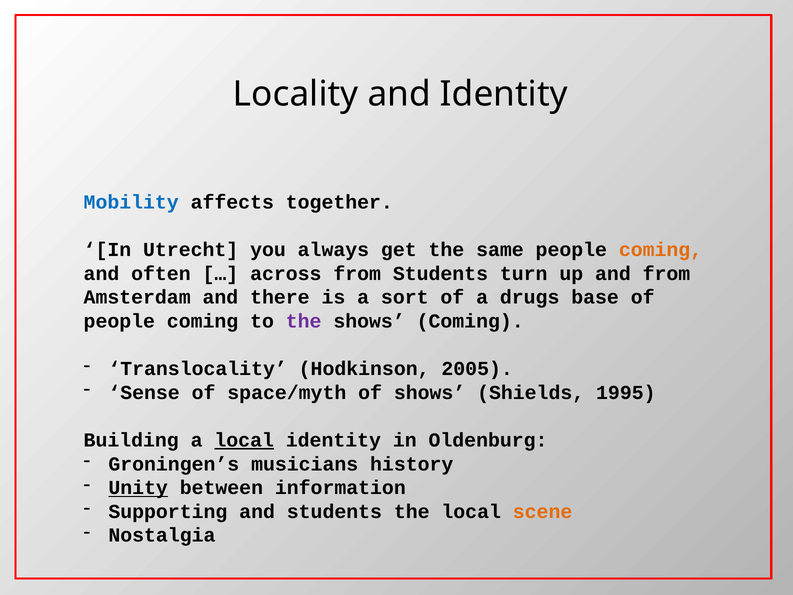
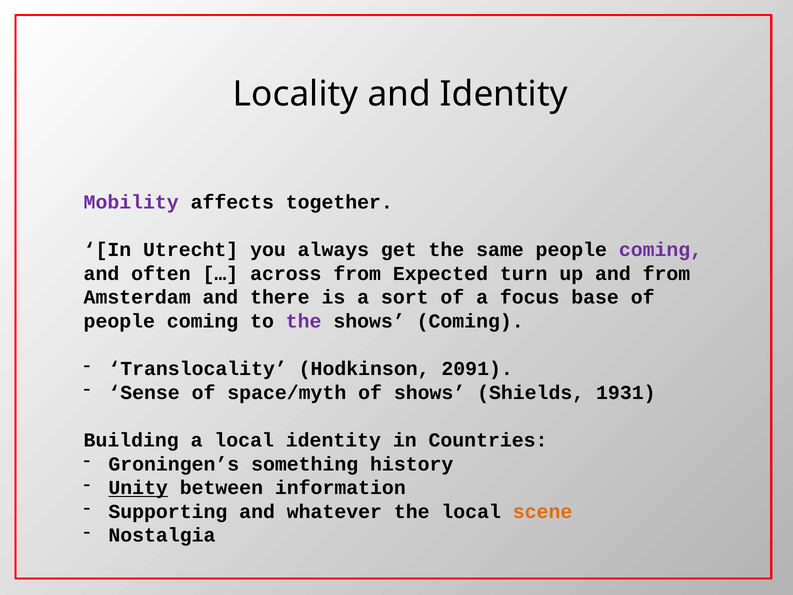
Mobility colour: blue -> purple
coming at (661, 250) colour: orange -> purple
from Students: Students -> Expected
drugs: drugs -> focus
2005: 2005 -> 2091
1995: 1995 -> 1931
local at (244, 440) underline: present -> none
Oldenburg: Oldenburg -> Countries
musicians: musicians -> something
and students: students -> whatever
